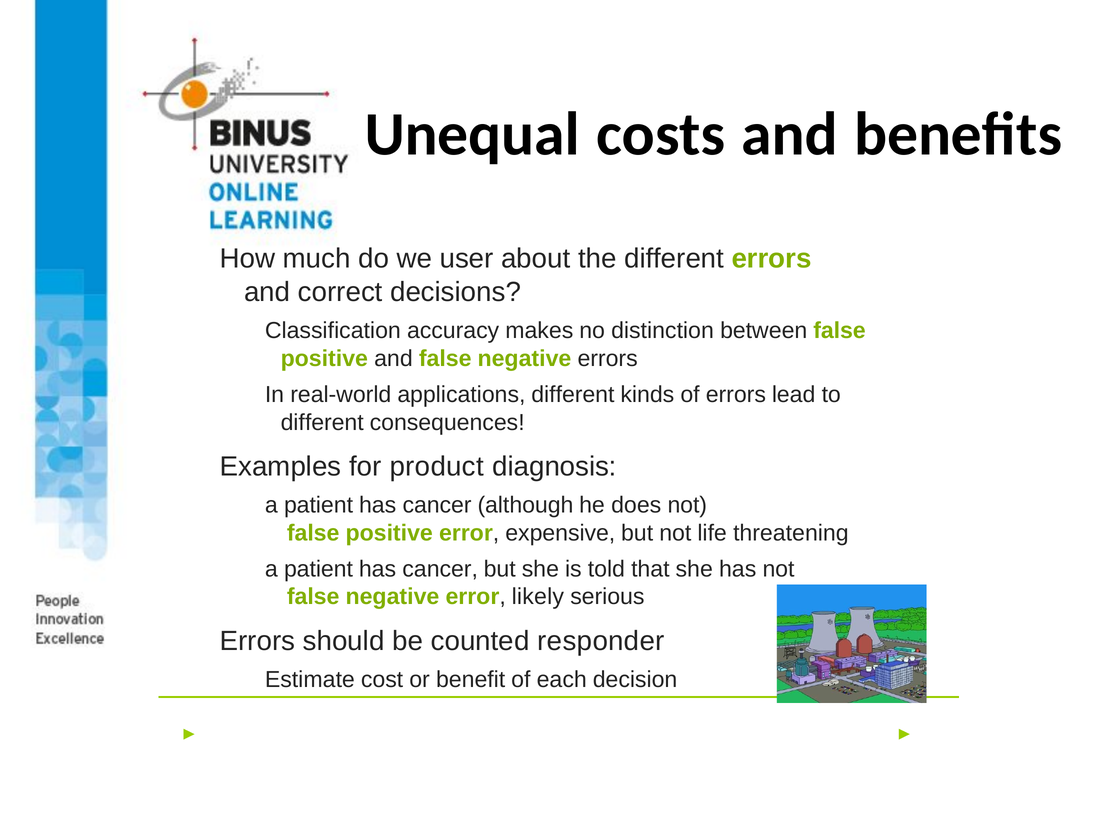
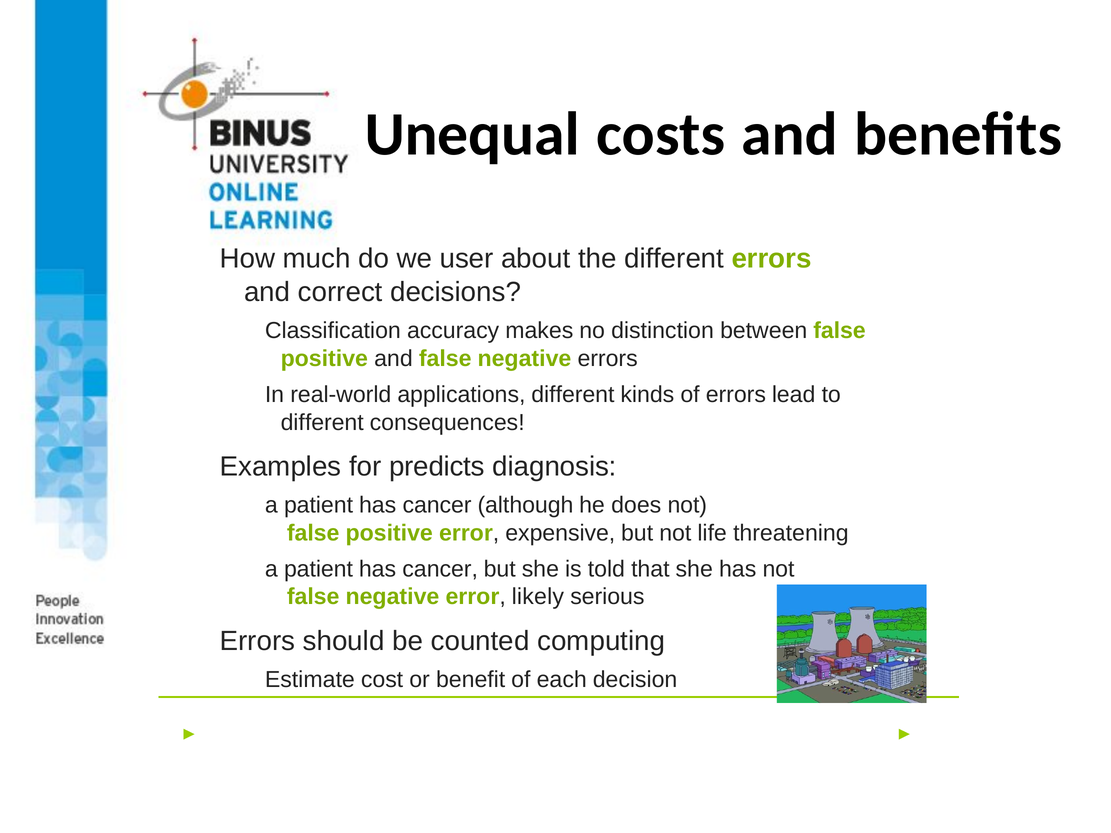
product: product -> predicts
responder: responder -> computing
